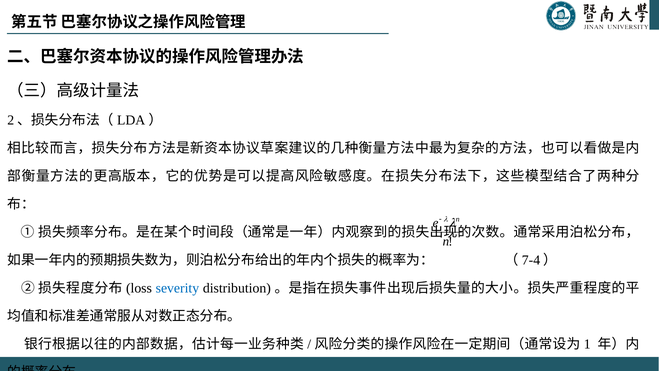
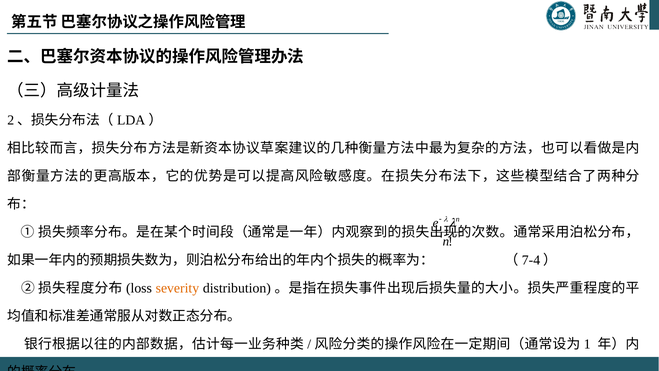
severity colour: blue -> orange
